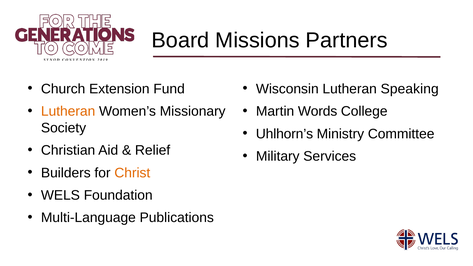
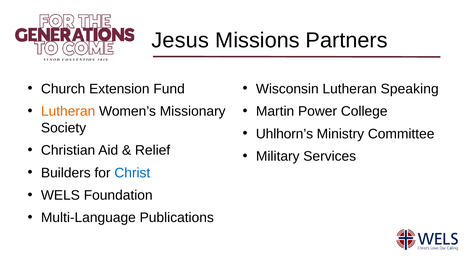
Board: Board -> Jesus
Words: Words -> Power
Christ colour: orange -> blue
